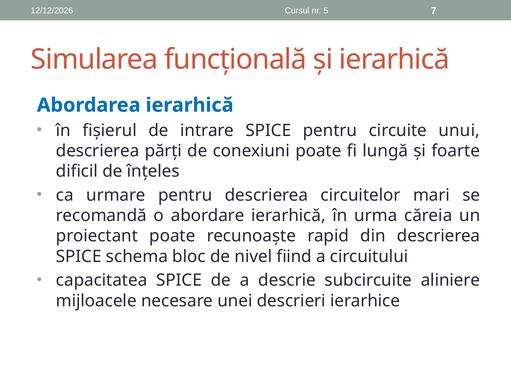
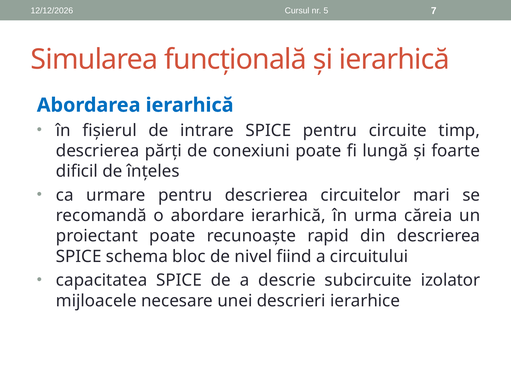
unui: unui -> timp
aliniere: aliniere -> izolator
